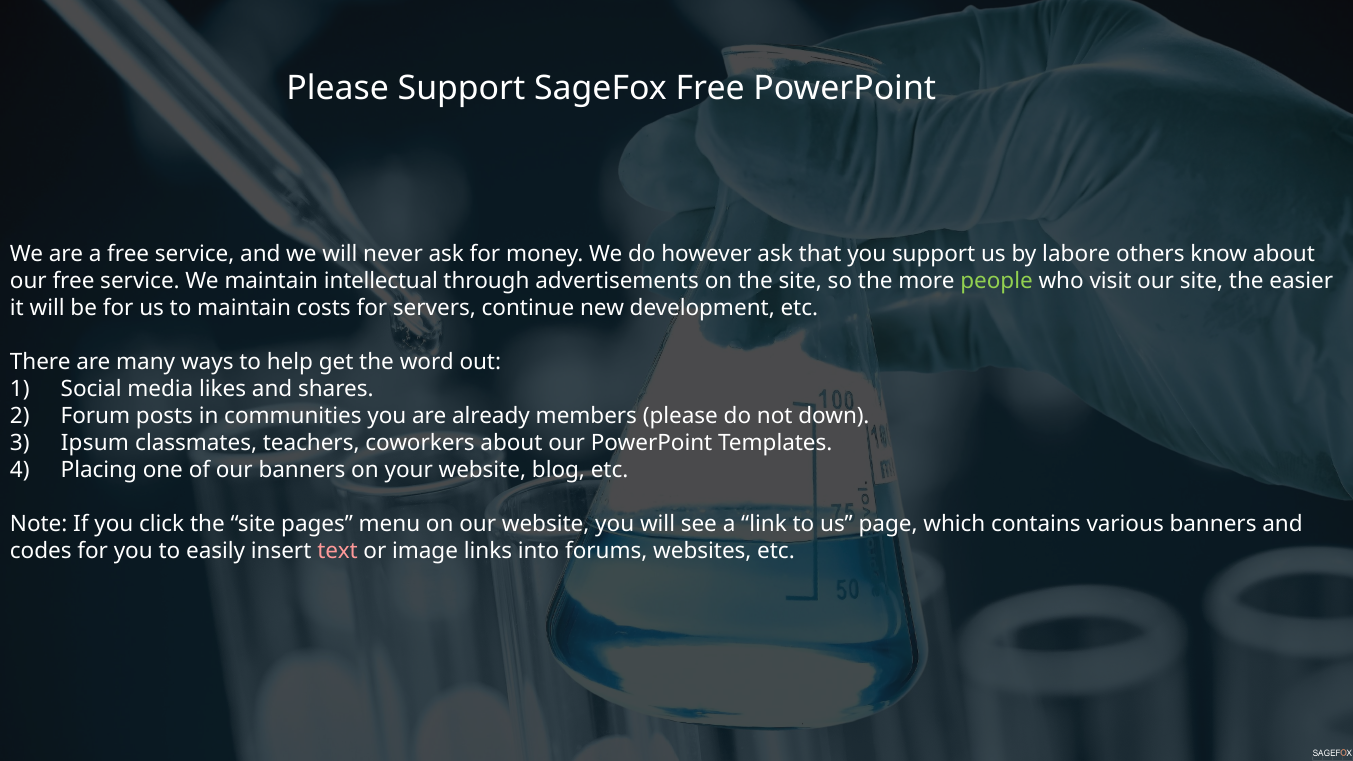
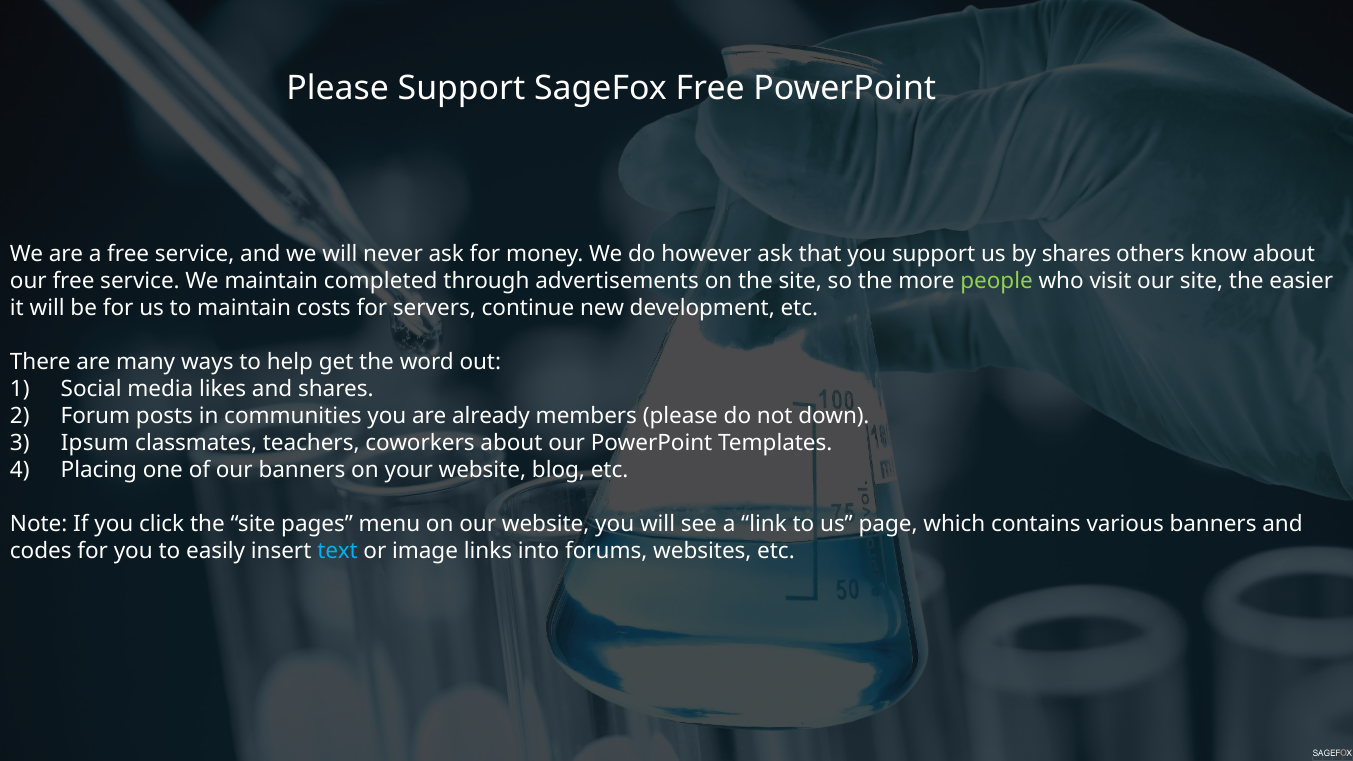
by labore: labore -> shares
intellectual: intellectual -> completed
text colour: pink -> light blue
